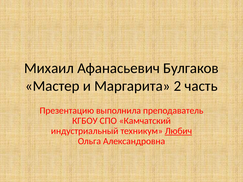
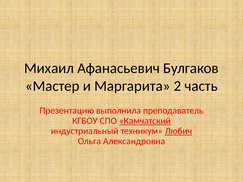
Камчатский underline: none -> present
